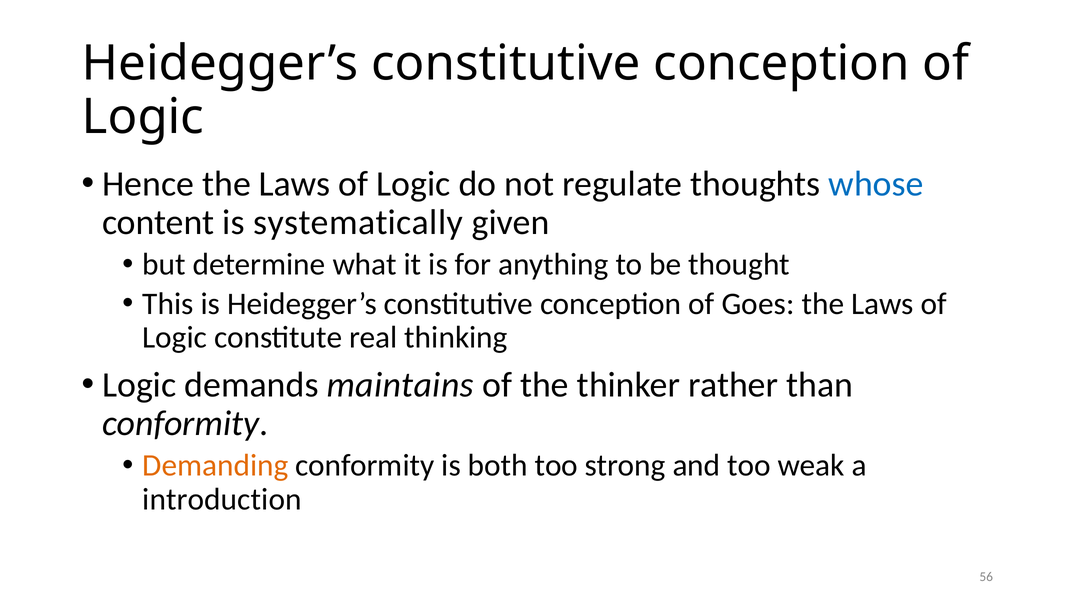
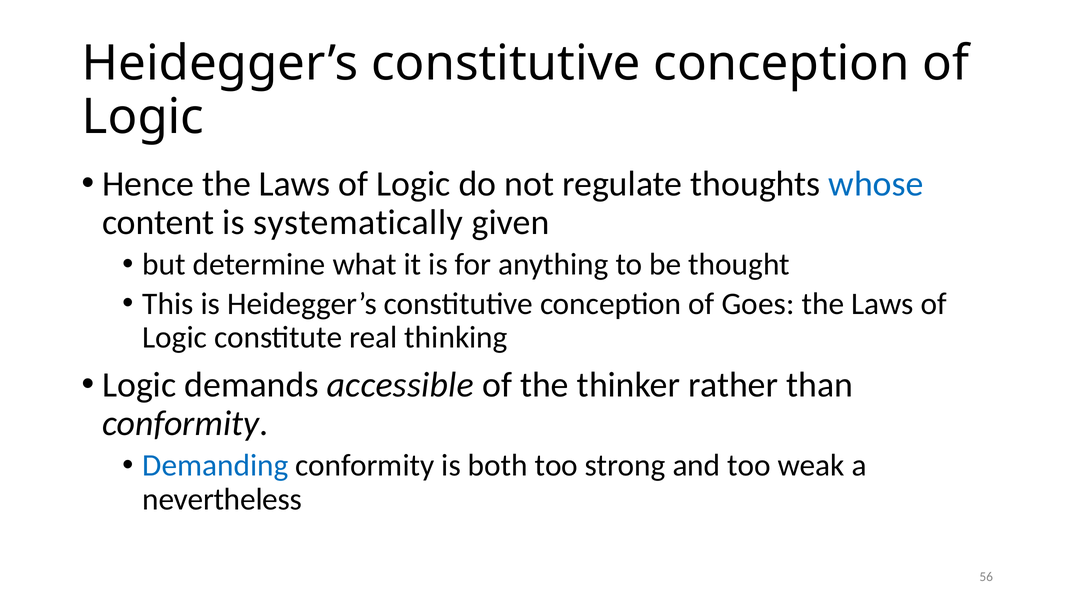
maintains: maintains -> accessible
Demanding colour: orange -> blue
introduction: introduction -> nevertheless
